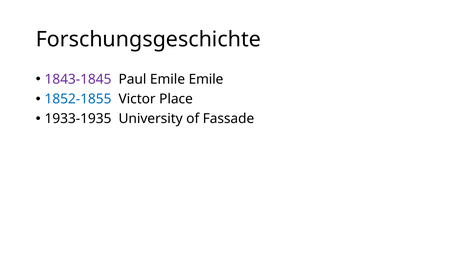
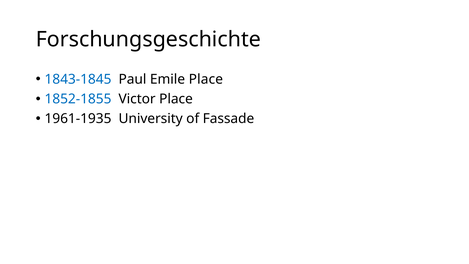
1843-1845 colour: purple -> blue
Emile Emile: Emile -> Place
1933-1935: 1933-1935 -> 1961-1935
